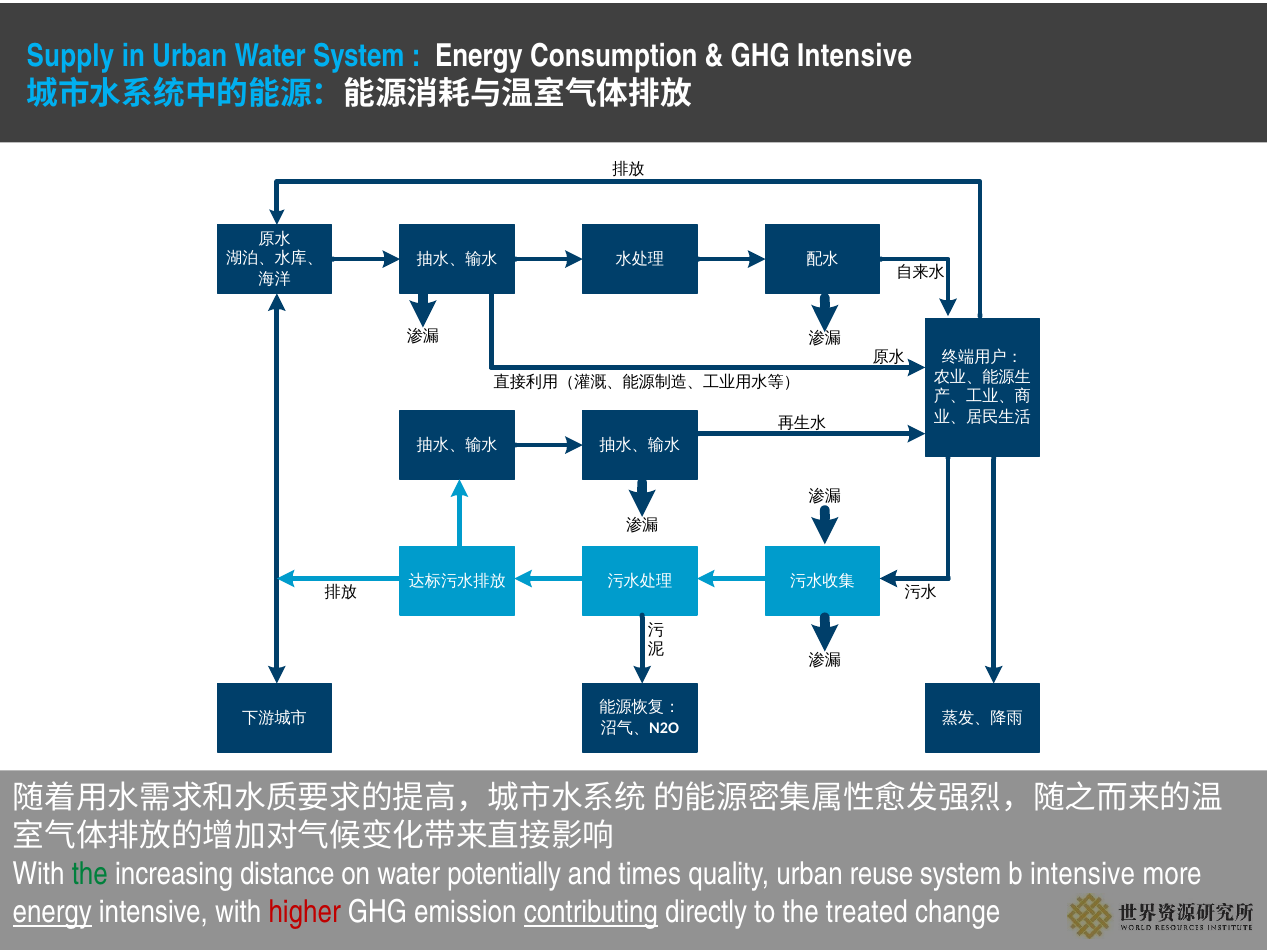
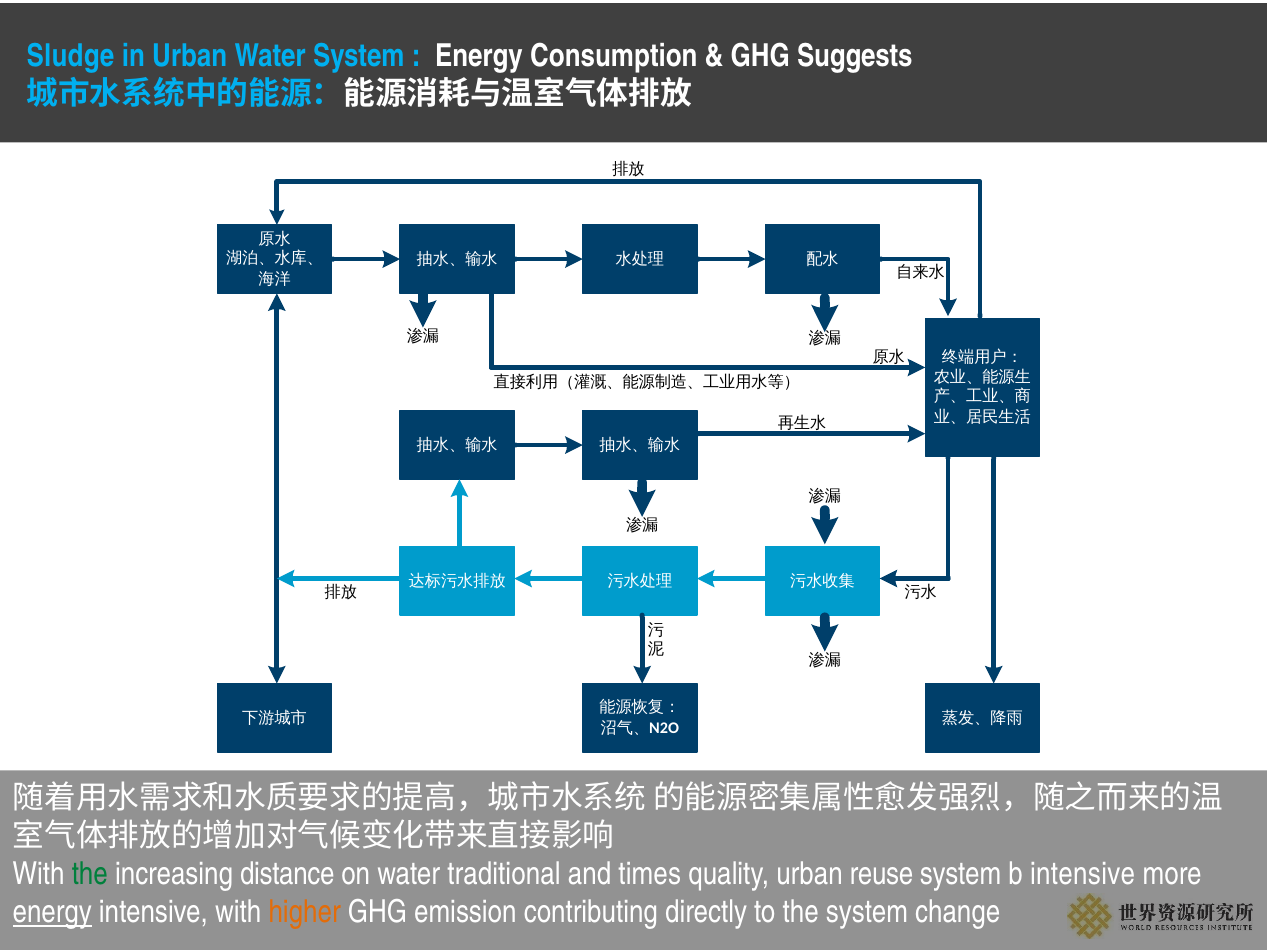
Supply: Supply -> Sludge
GHG Intensive: Intensive -> Suggests
potentially: potentially -> traditional
higher colour: red -> orange
contributing underline: present -> none
the treated: treated -> system
